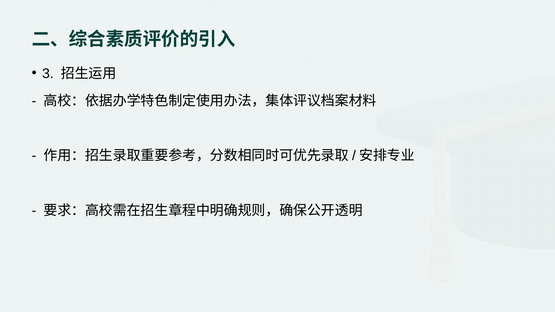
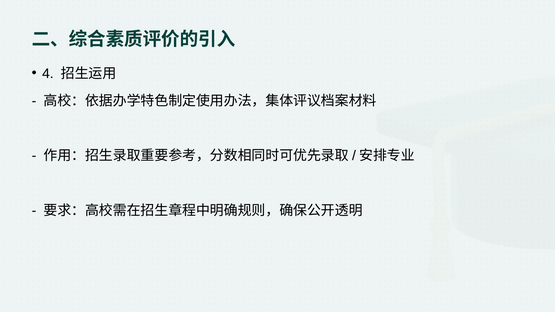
3: 3 -> 4
